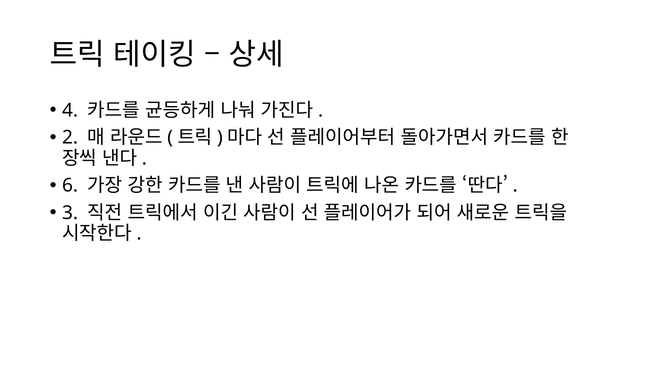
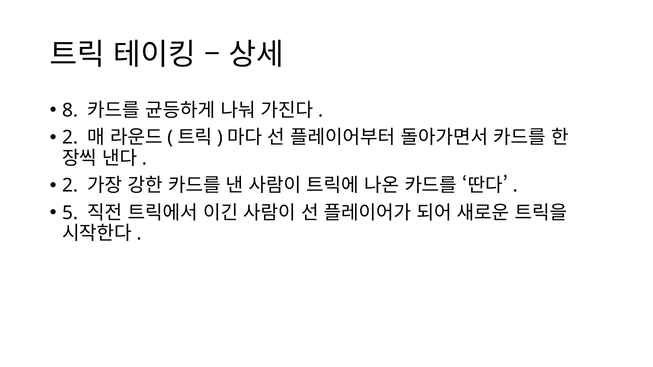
4: 4 -> 8
6 at (70, 186): 6 -> 2
3: 3 -> 5
